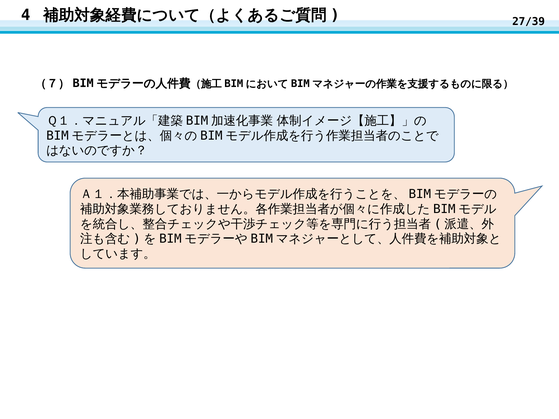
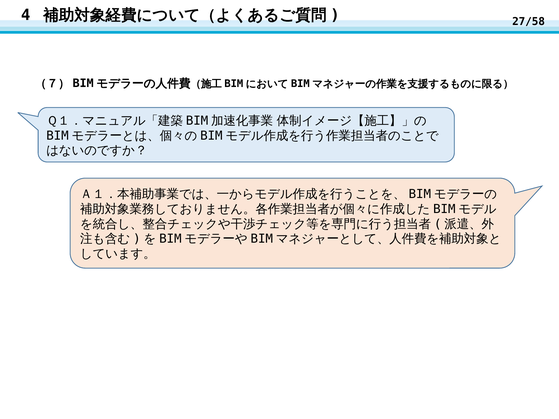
27/39: 27/39 -> 27/58
